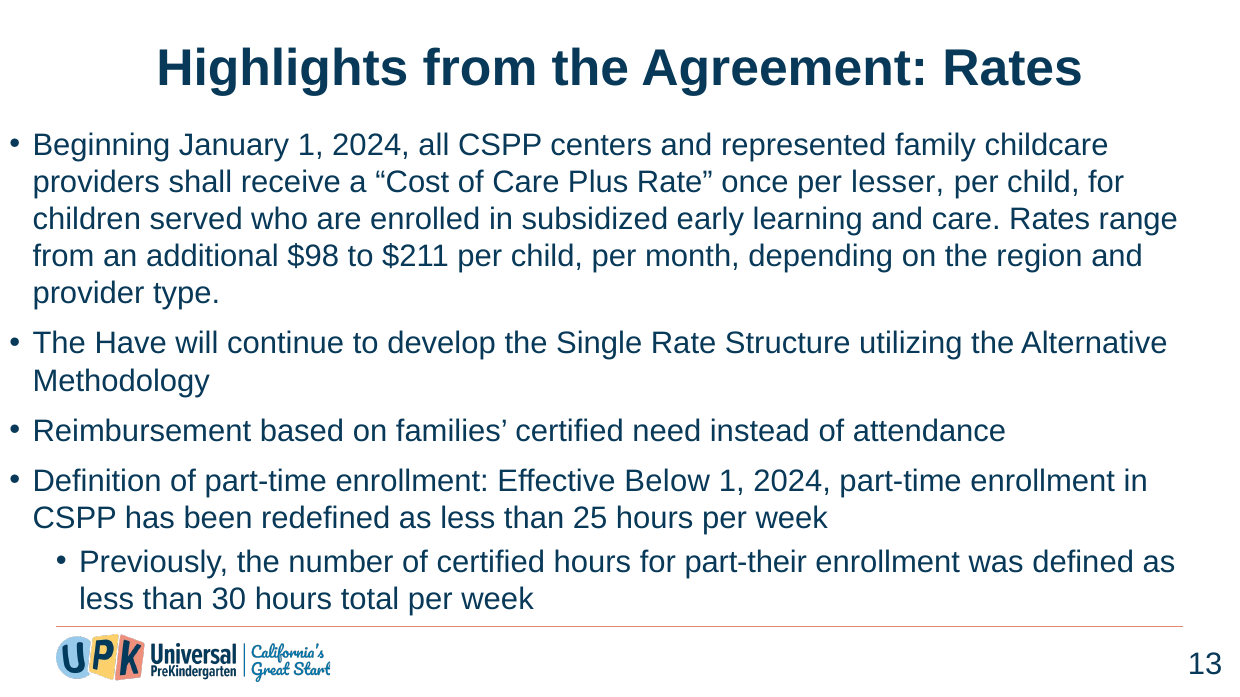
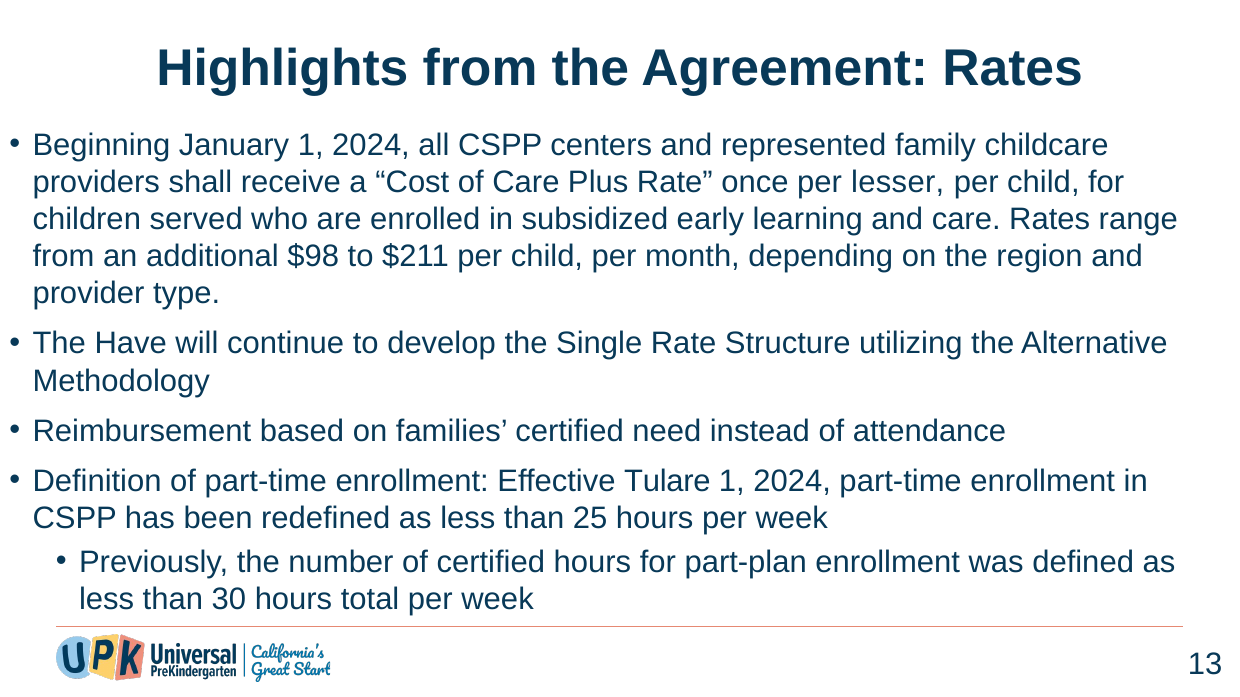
Below: Below -> Tulare
part-their: part-their -> part-plan
